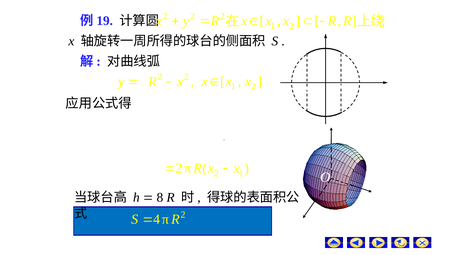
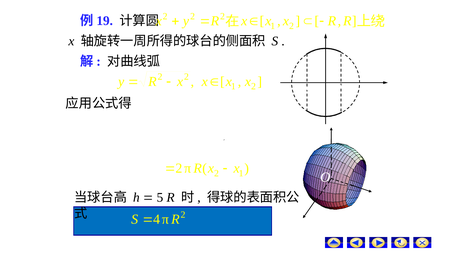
8: 8 -> 5
